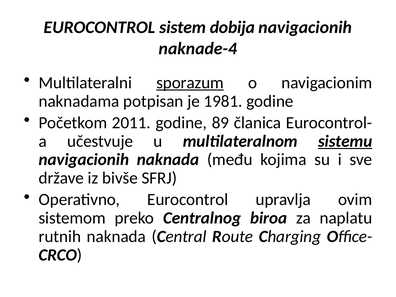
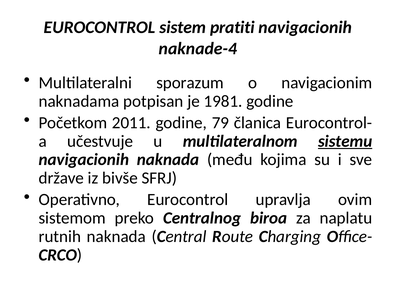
dobija: dobija -> pratiti
sporazum underline: present -> none
89: 89 -> 79
